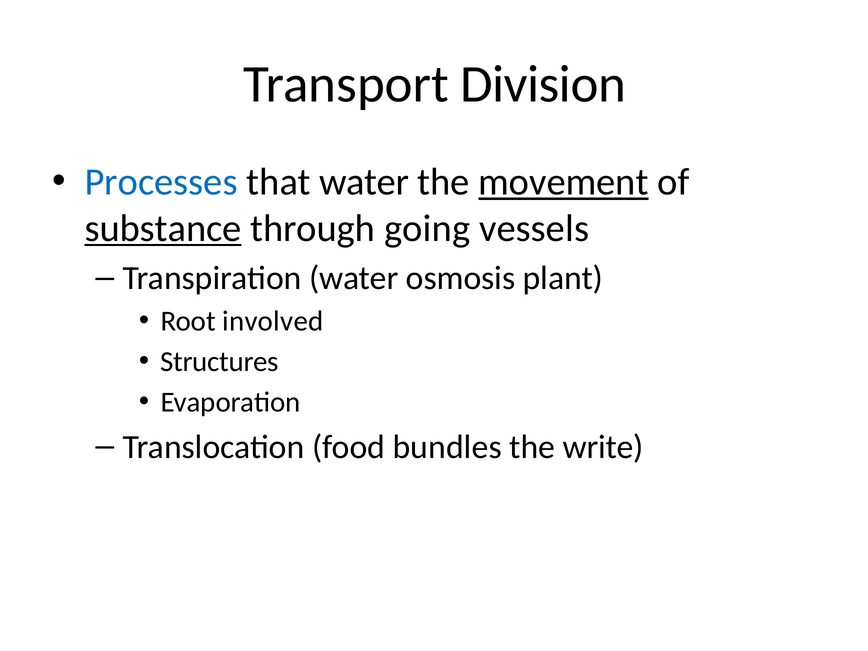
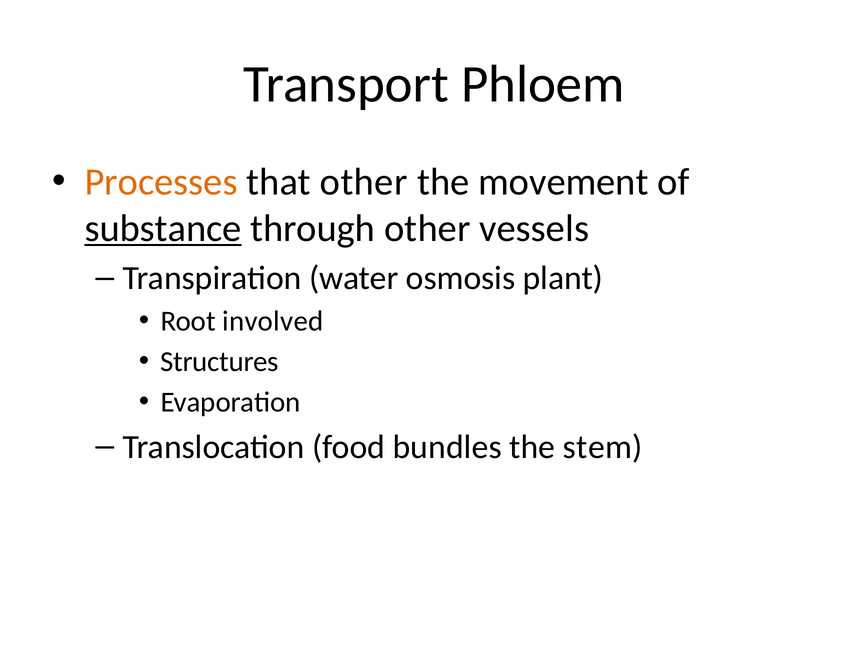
Division: Division -> Phloem
Processes colour: blue -> orange
that water: water -> other
movement underline: present -> none
through going: going -> other
write: write -> stem
